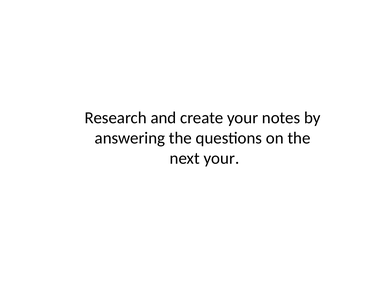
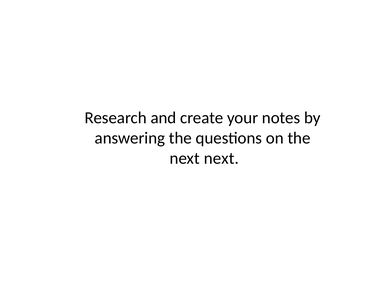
next your: your -> next
